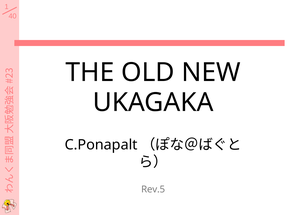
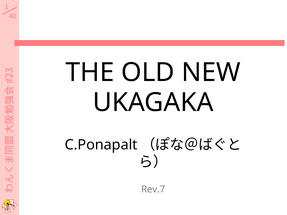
Rev.5: Rev.5 -> Rev.7
